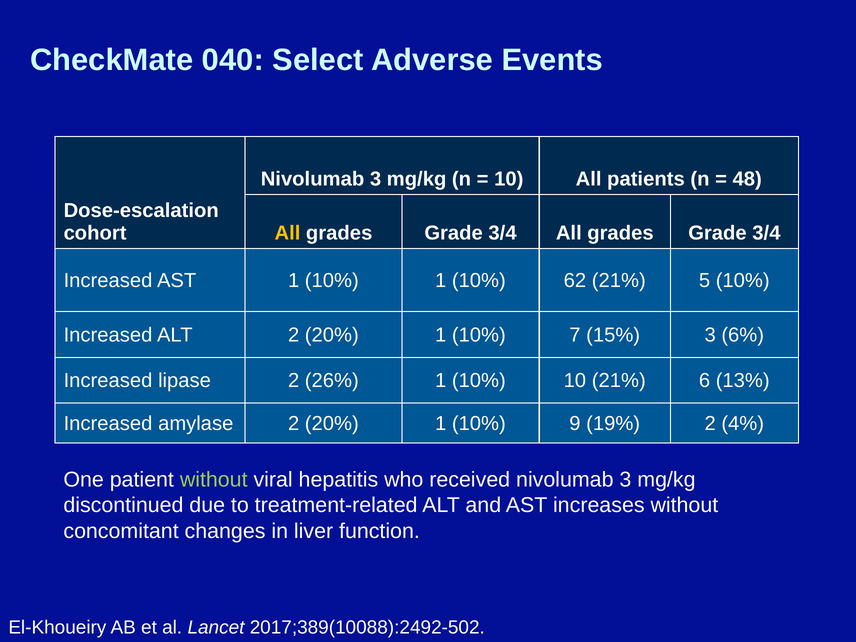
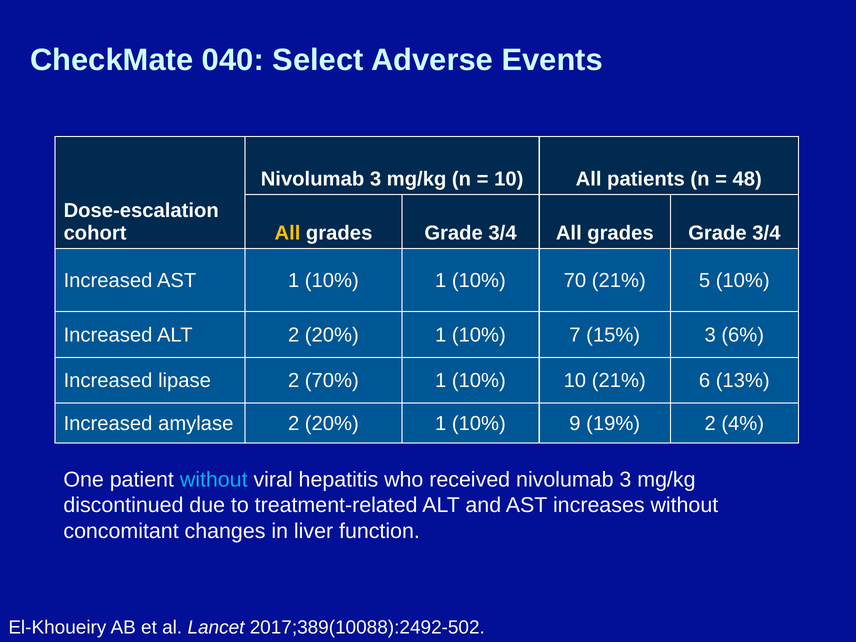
62: 62 -> 70
26%: 26% -> 70%
without at (214, 480) colour: light green -> light blue
